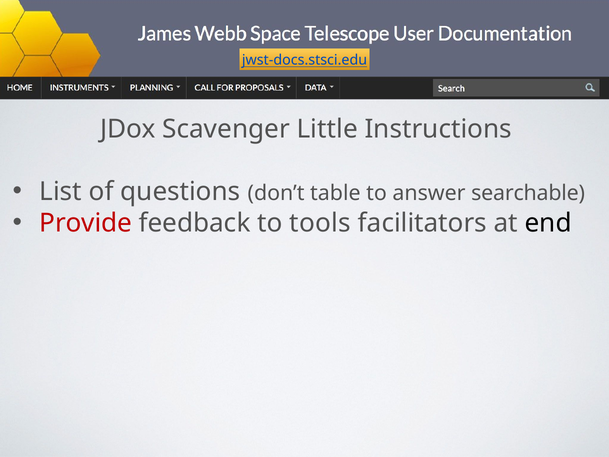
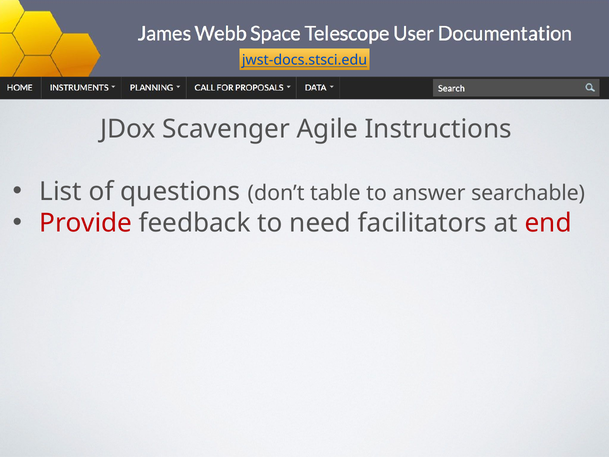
Little: Little -> Agile
tools: tools -> need
end colour: black -> red
